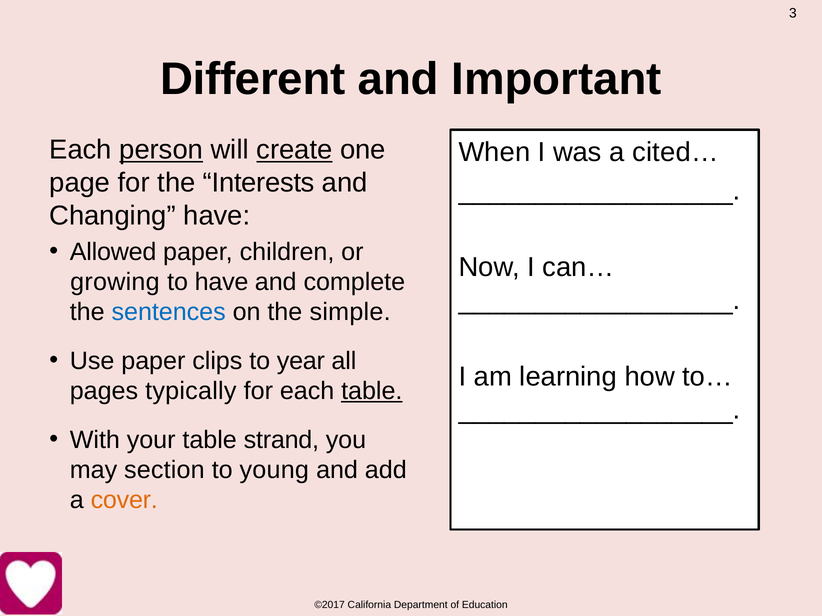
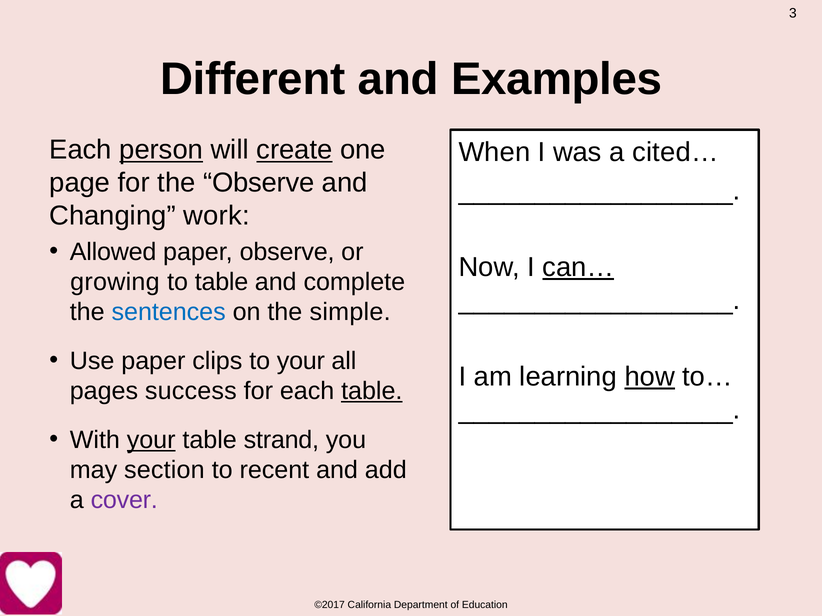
Important: Important -> Examples
the Interests: Interests -> Observe
Changing have: have -> work
paper children: children -> observe
can… underline: none -> present
to have: have -> table
to year: year -> your
how underline: none -> present
typically: typically -> success
your at (151, 440) underline: none -> present
young: young -> recent
cover colour: orange -> purple
